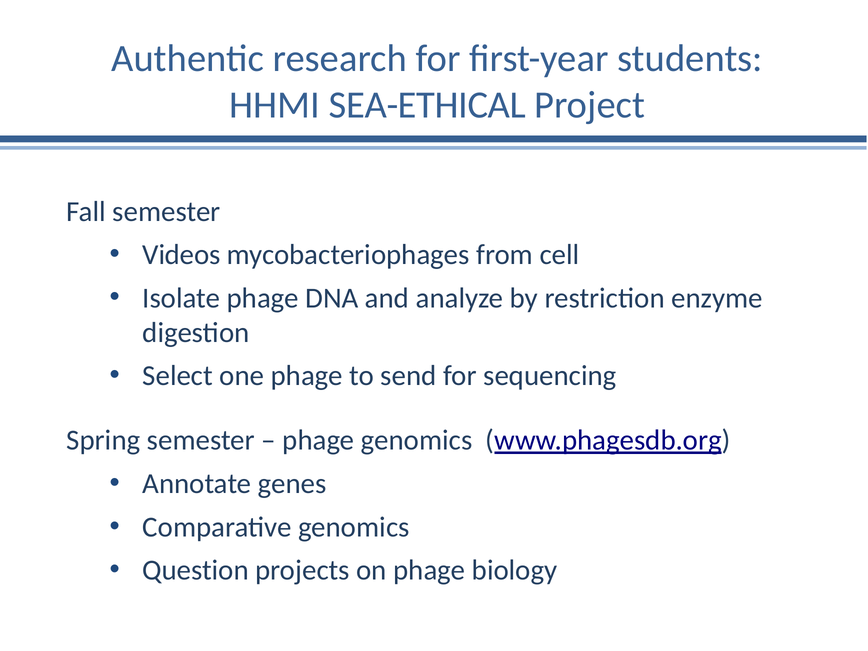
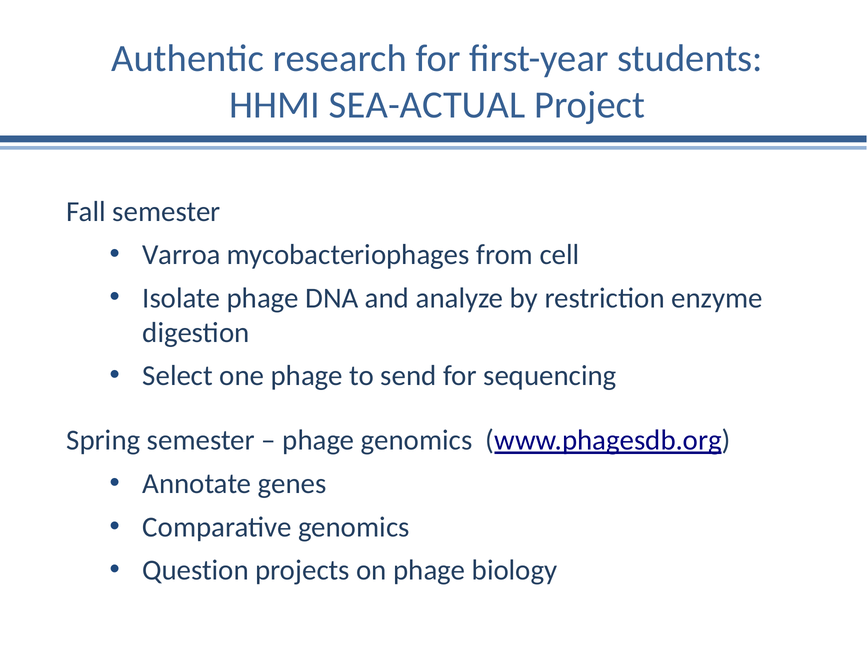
SEA-ETHICAL: SEA-ETHICAL -> SEA-ACTUAL
Videos: Videos -> Varroa
